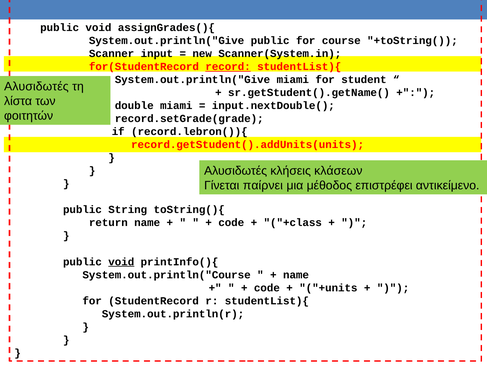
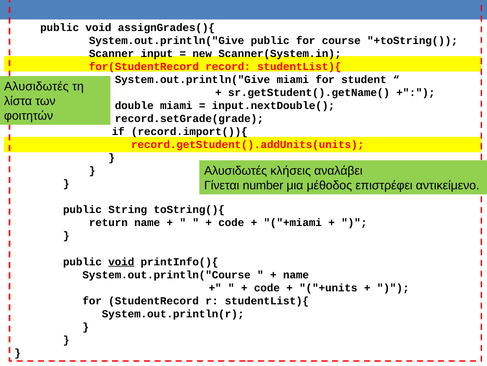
record underline: present -> none
record.lebron()){: record.lebron()){ -> record.import()){
κλάσεων: κλάσεων -> αναλάβει
παίρνει: παίρνει -> number
+class: +class -> +miami
